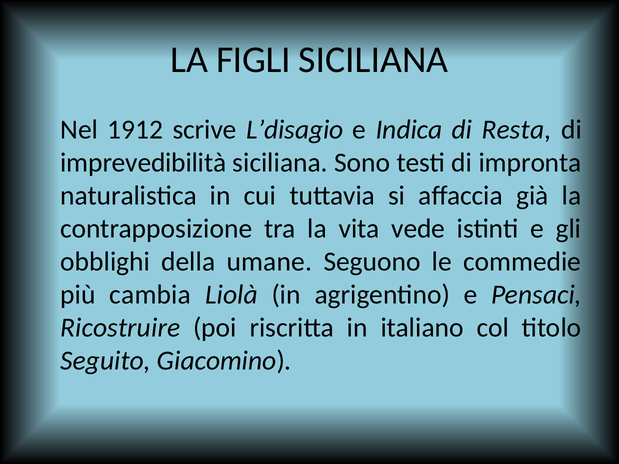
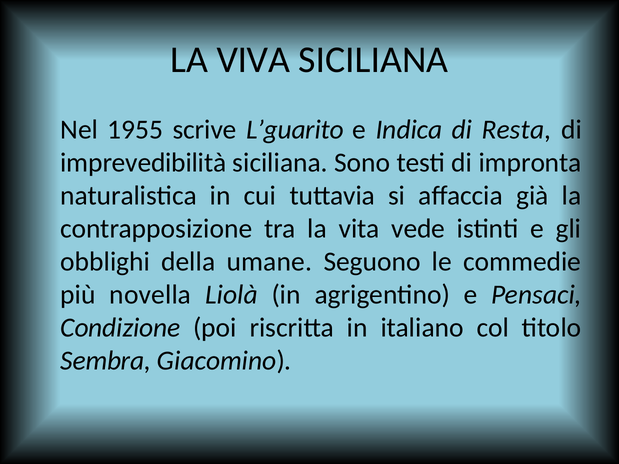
FIGLI: FIGLI -> VIVA
1912: 1912 -> 1955
L’disagio: L’disagio -> L’guarito
cambia: cambia -> novella
Ricostruire: Ricostruire -> Condizione
Seguito: Seguito -> Sembra
